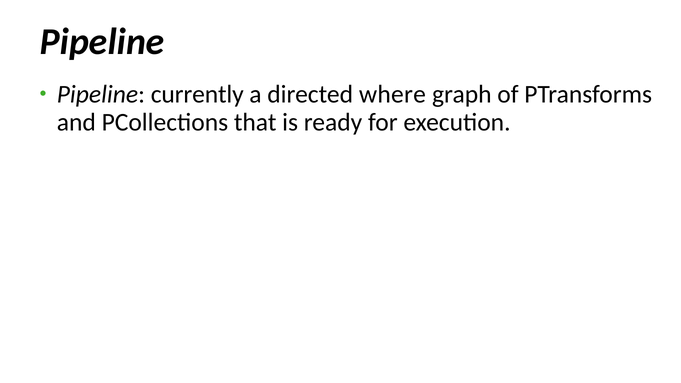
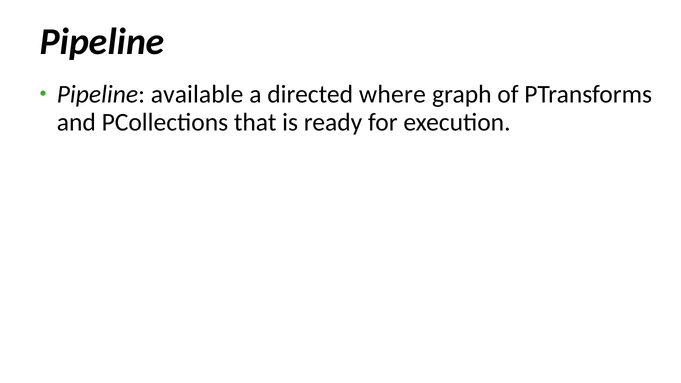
currently: currently -> available
